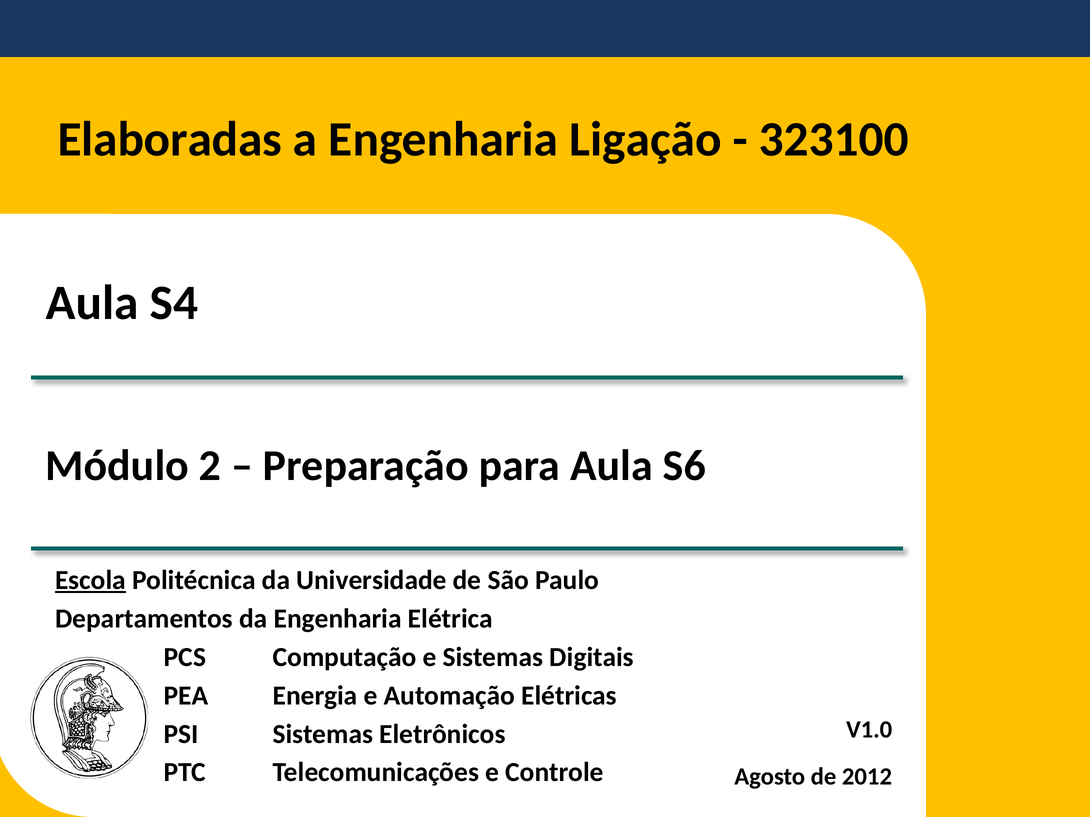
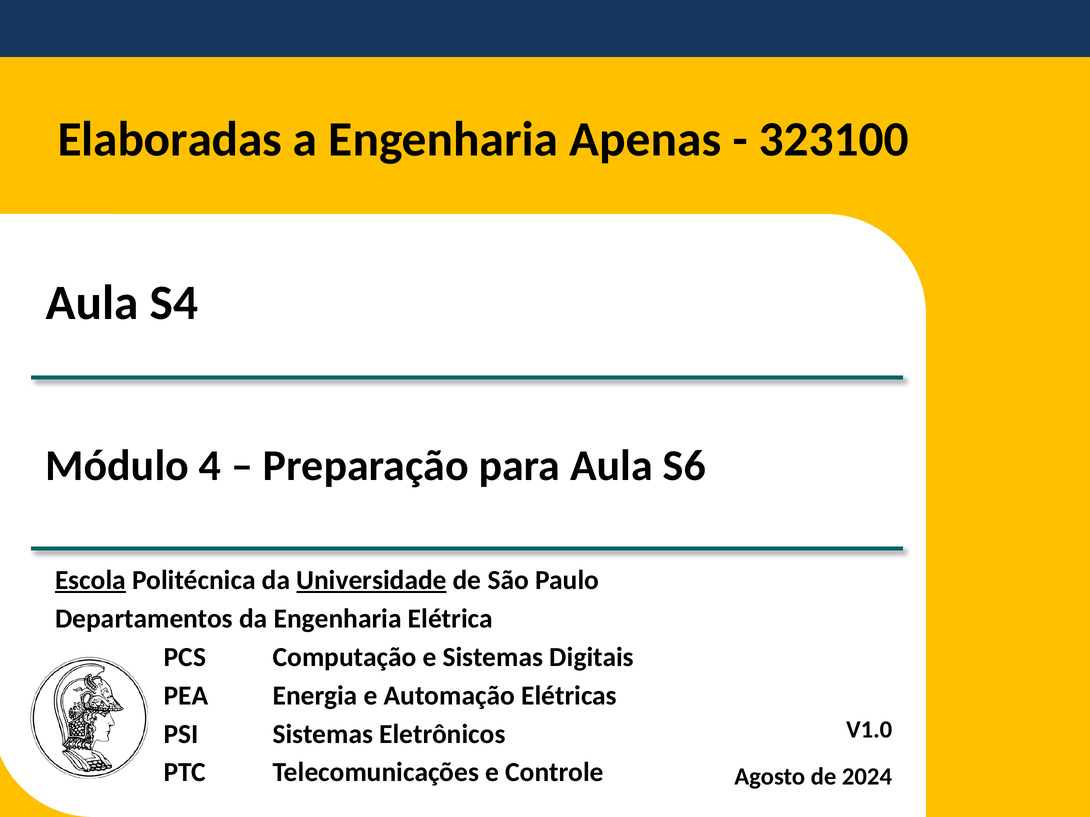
Ligação: Ligação -> Apenas
2: 2 -> 4
Universidade underline: none -> present
2012: 2012 -> 2024
